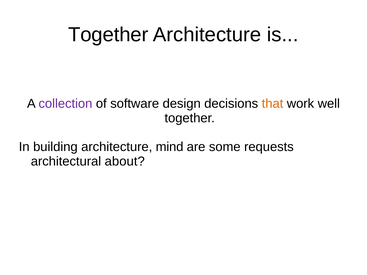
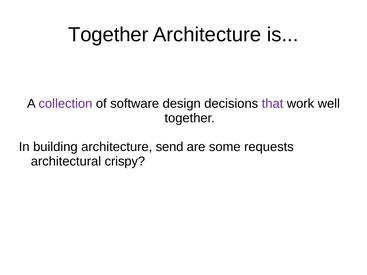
that colour: orange -> purple
mind: mind -> send
about: about -> crispy
